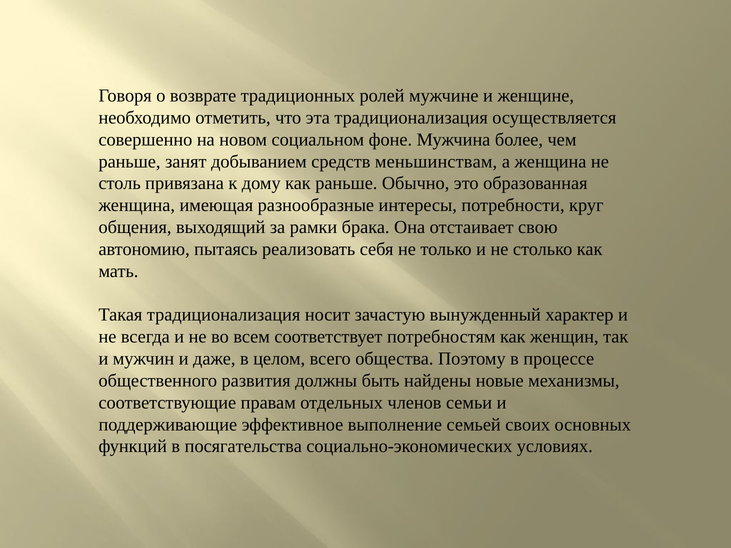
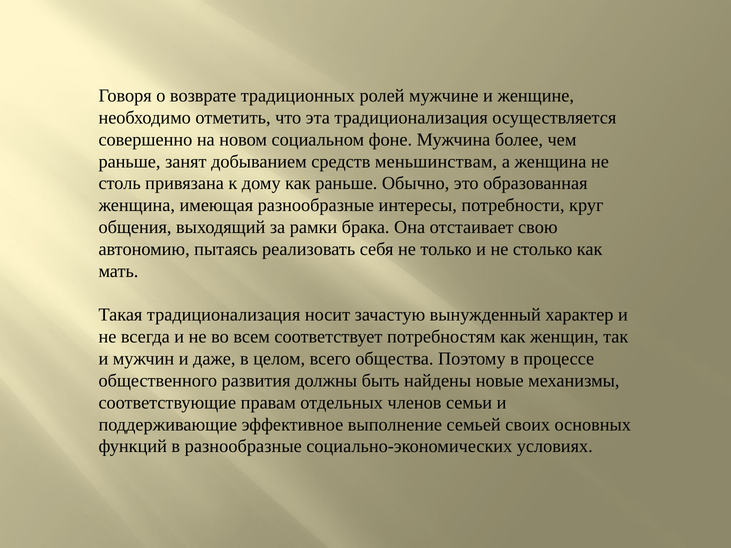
в посягательства: посягательства -> разнообразные
